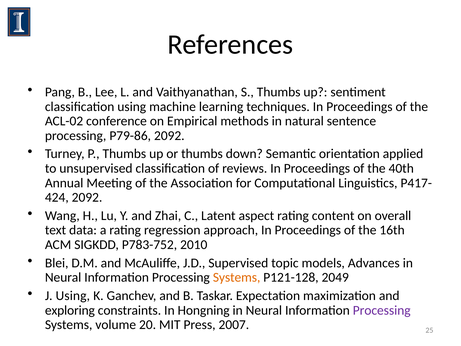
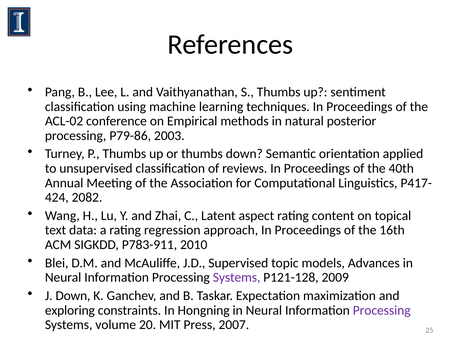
sentence: sentence -> posterior
P79-86 2092: 2092 -> 2003
2092 at (87, 197): 2092 -> 2082
overall: overall -> topical
P783-752: P783-752 -> P783-911
Systems at (237, 277) colour: orange -> purple
2049: 2049 -> 2009
J Using: Using -> Down
